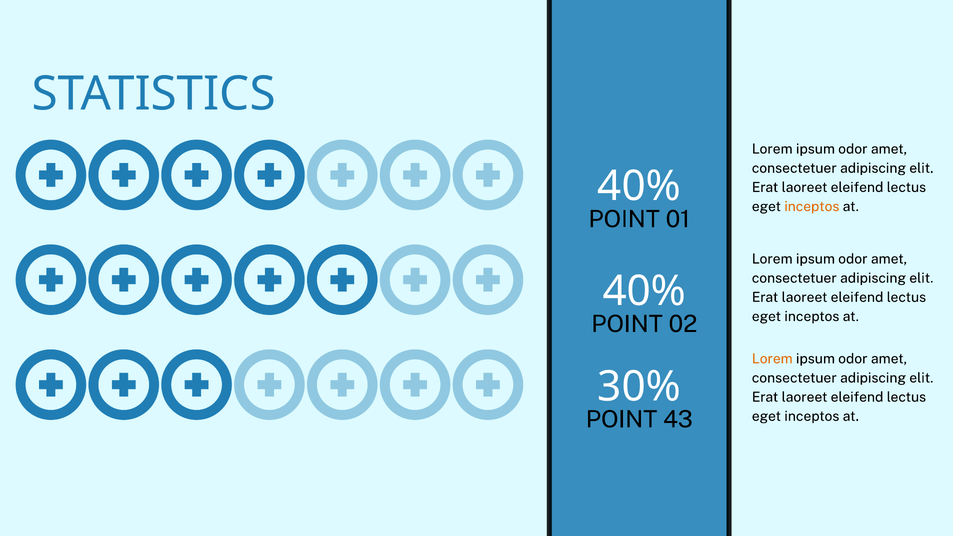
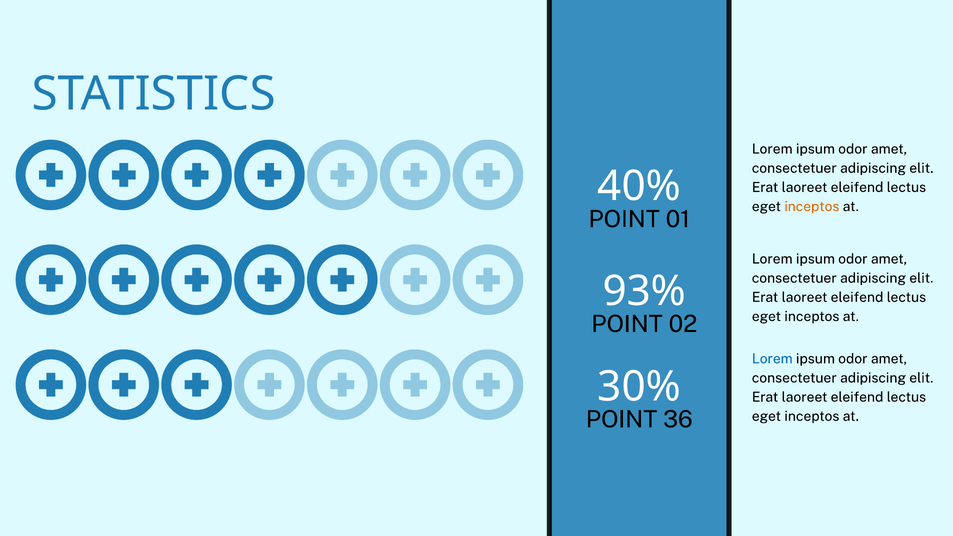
40% at (644, 291): 40% -> 93%
Lorem at (772, 359) colour: orange -> blue
43: 43 -> 36
